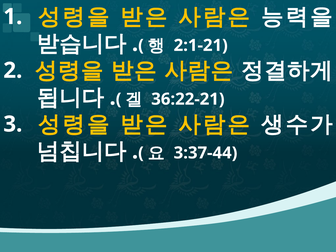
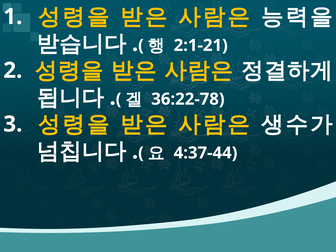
36:22-21: 36:22-21 -> 36:22-78
3:37-44: 3:37-44 -> 4:37-44
